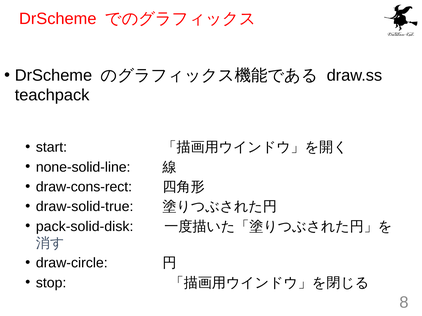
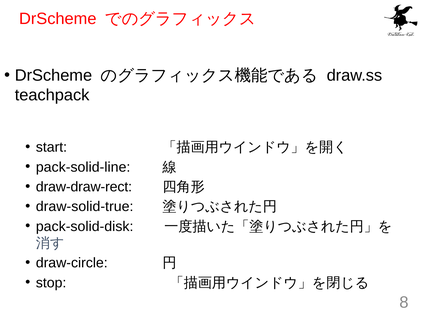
none-solid-line: none-solid-line -> pack-solid-line
draw-cons-rect: draw-cons-rect -> draw-draw-rect
